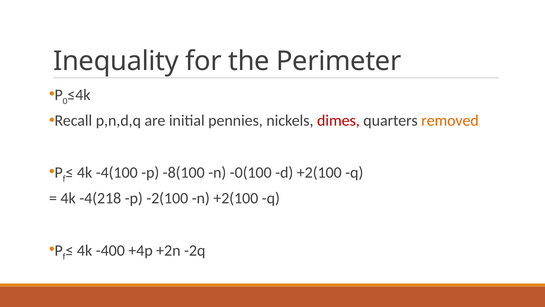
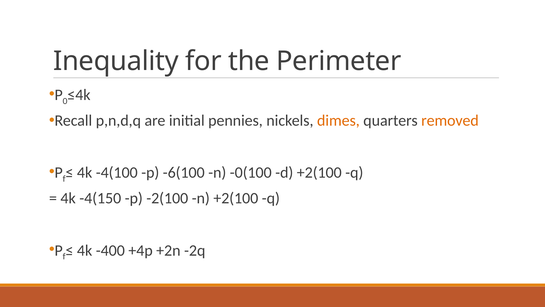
dimes colour: red -> orange
-8(100: -8(100 -> -6(100
-4(218: -4(218 -> -4(150
